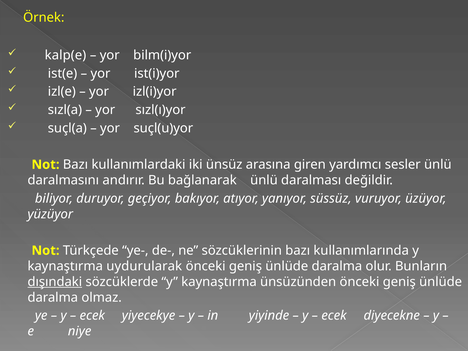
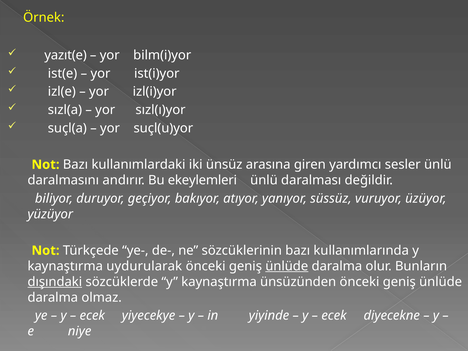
kalp(e: kalp(e -> yazıt(e
bağlanarak: bağlanarak -> ekeylemleri
ünlüde at (287, 266) underline: none -> present
